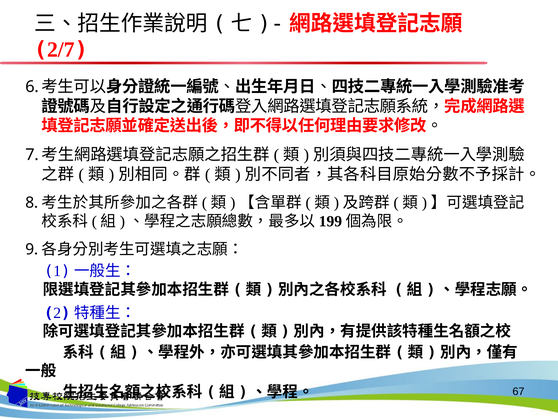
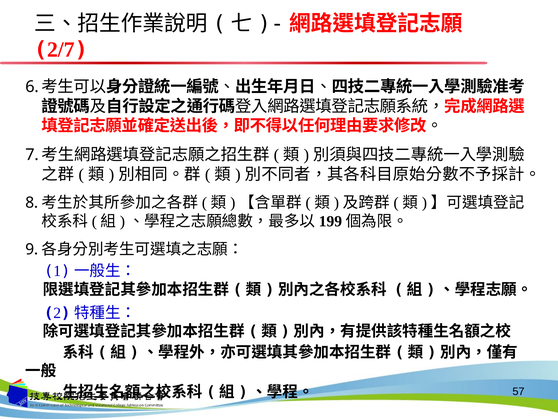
67: 67 -> 57
